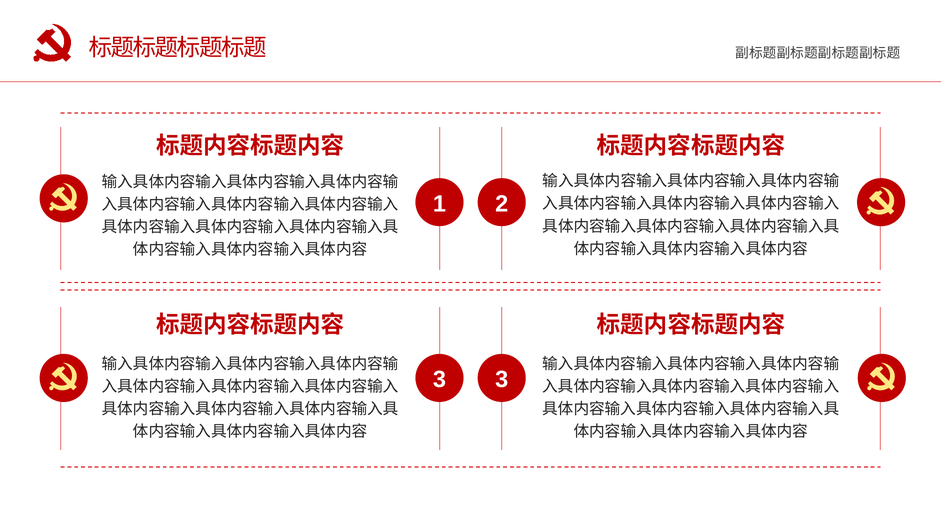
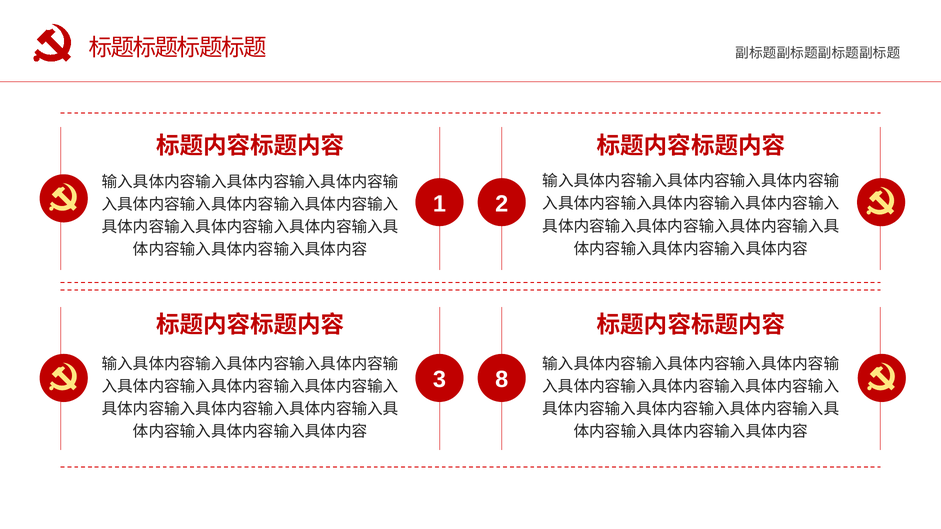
3 3: 3 -> 8
